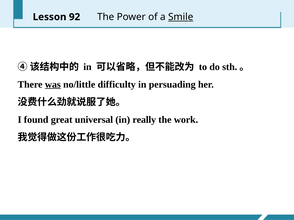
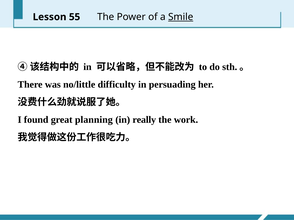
92: 92 -> 55
was underline: present -> none
universal: universal -> planning
